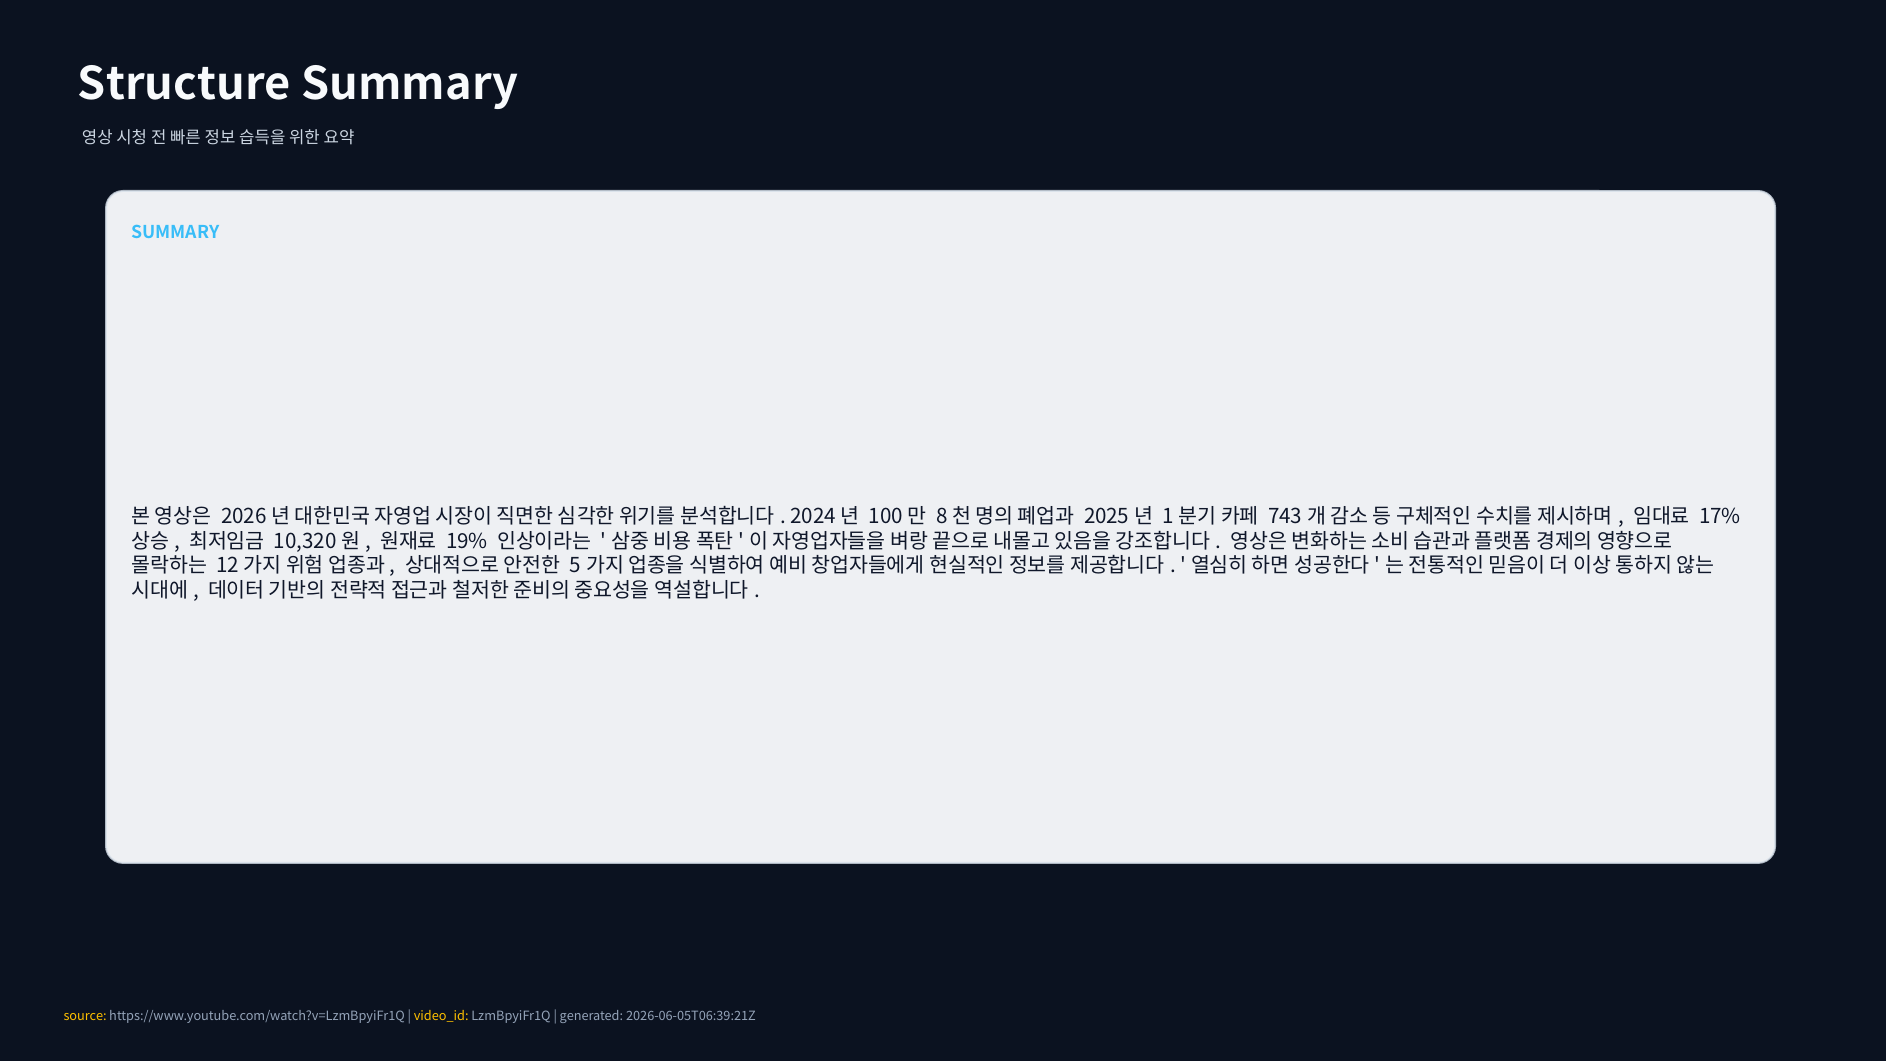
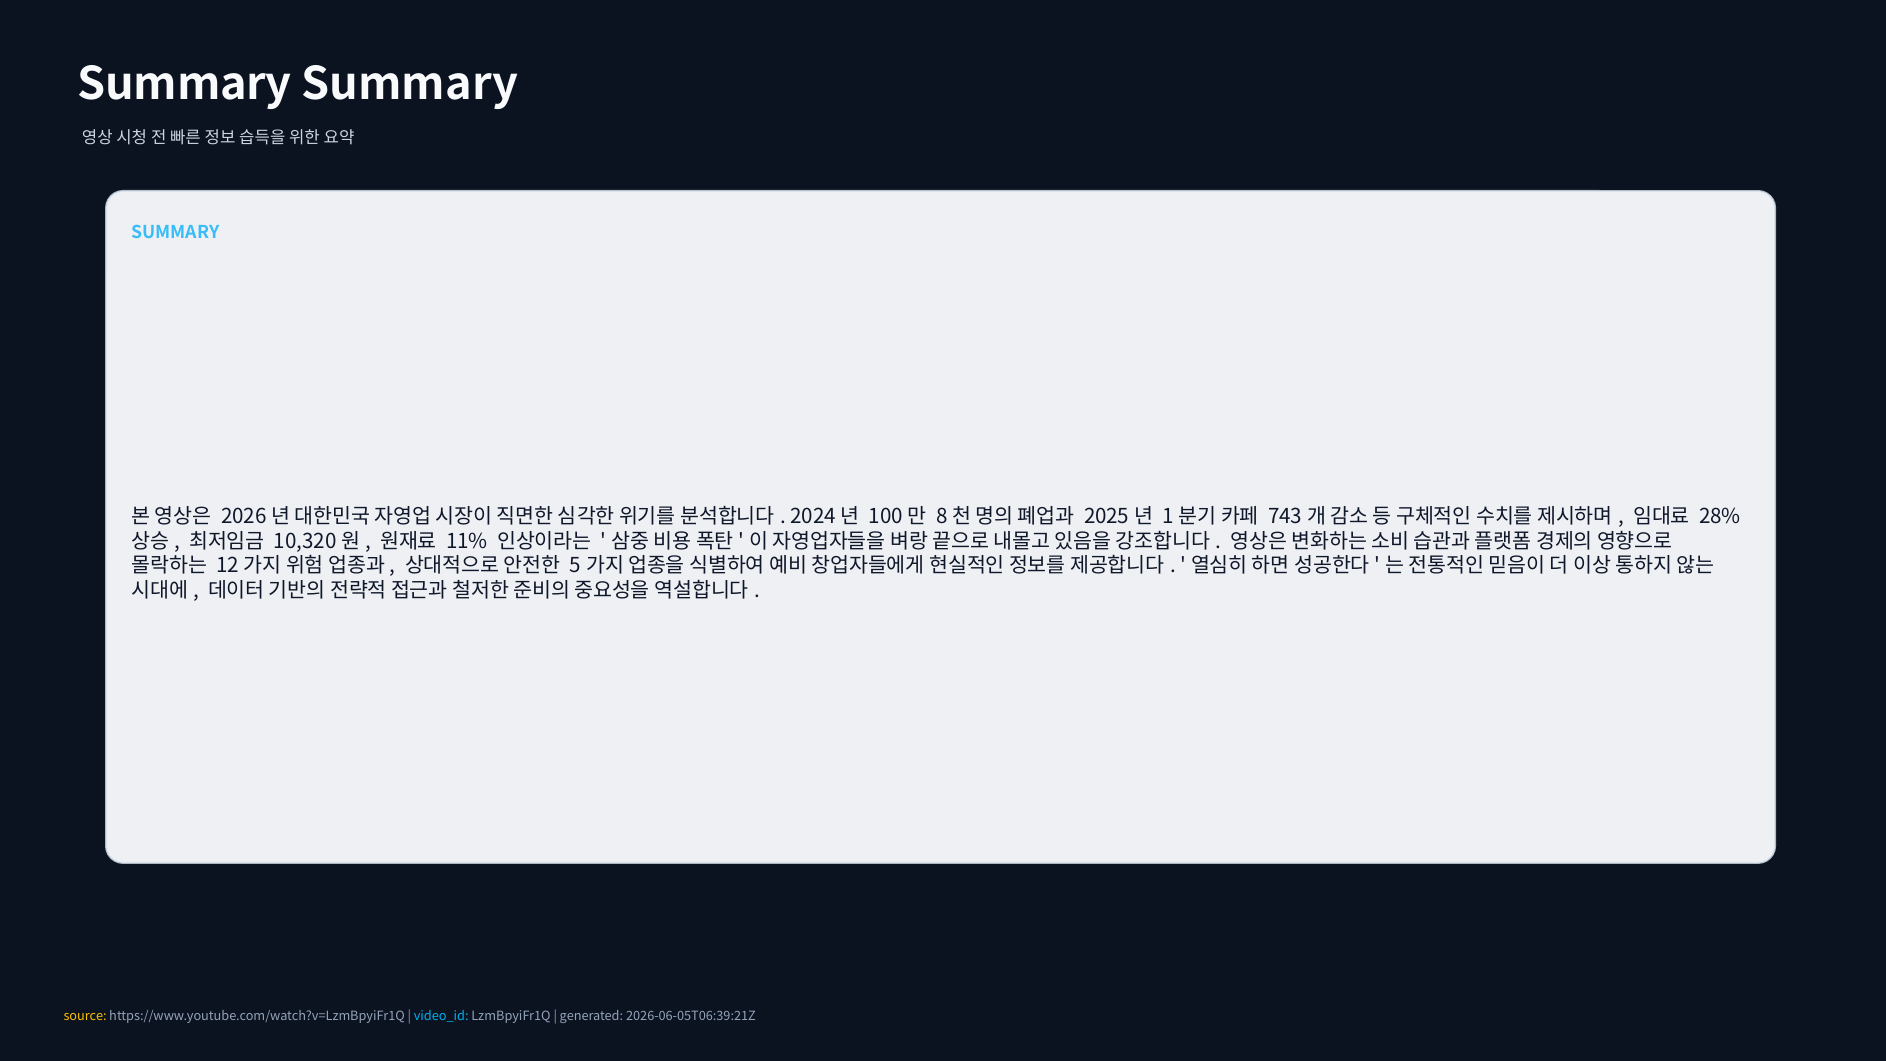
Structure at (184, 84): Structure -> Summary
17%: 17% -> 28%
19%: 19% -> 11%
video_id colour: yellow -> light blue
